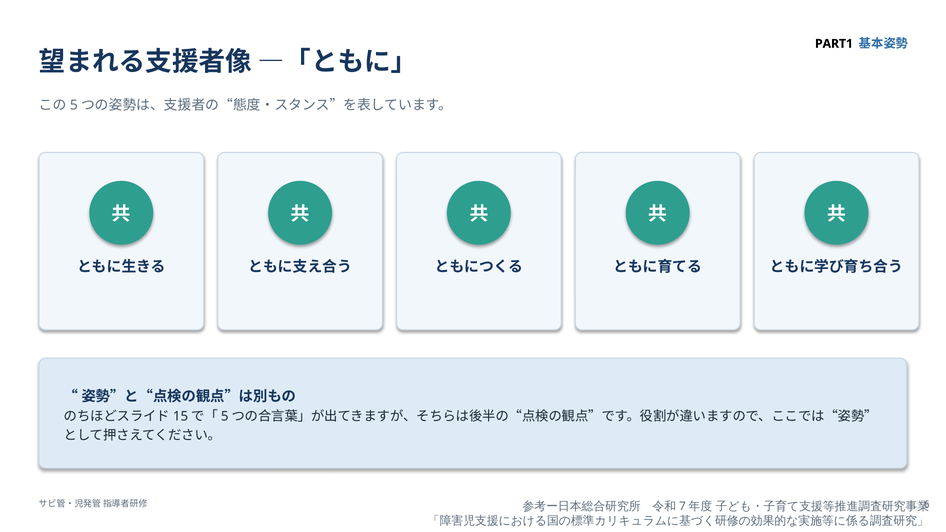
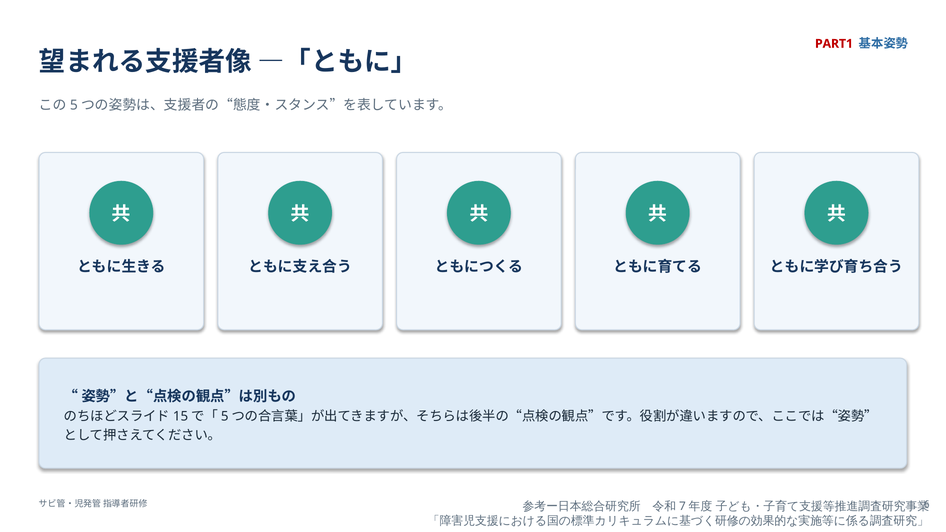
PART1 colour: black -> red
